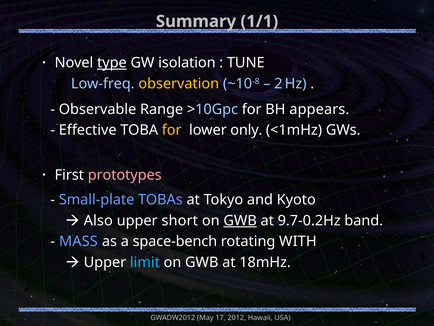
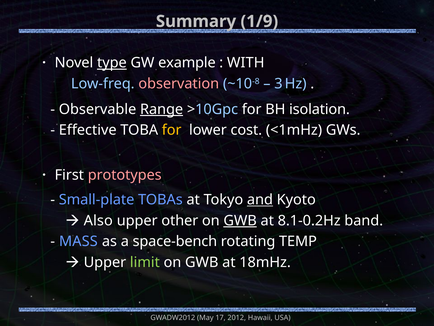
1/1: 1/1 -> 1/9
isolation: isolation -> example
TUNE: TUNE -> WITH
observation colour: yellow -> pink
2: 2 -> 3
Range underline: none -> present
appears: appears -> isolation
only: only -> cost
and underline: none -> present
short: short -> other
9.7-0.2Hz: 9.7-0.2Hz -> 8.1-0.2Hz
WITH: WITH -> TEMP
limit colour: light blue -> light green
